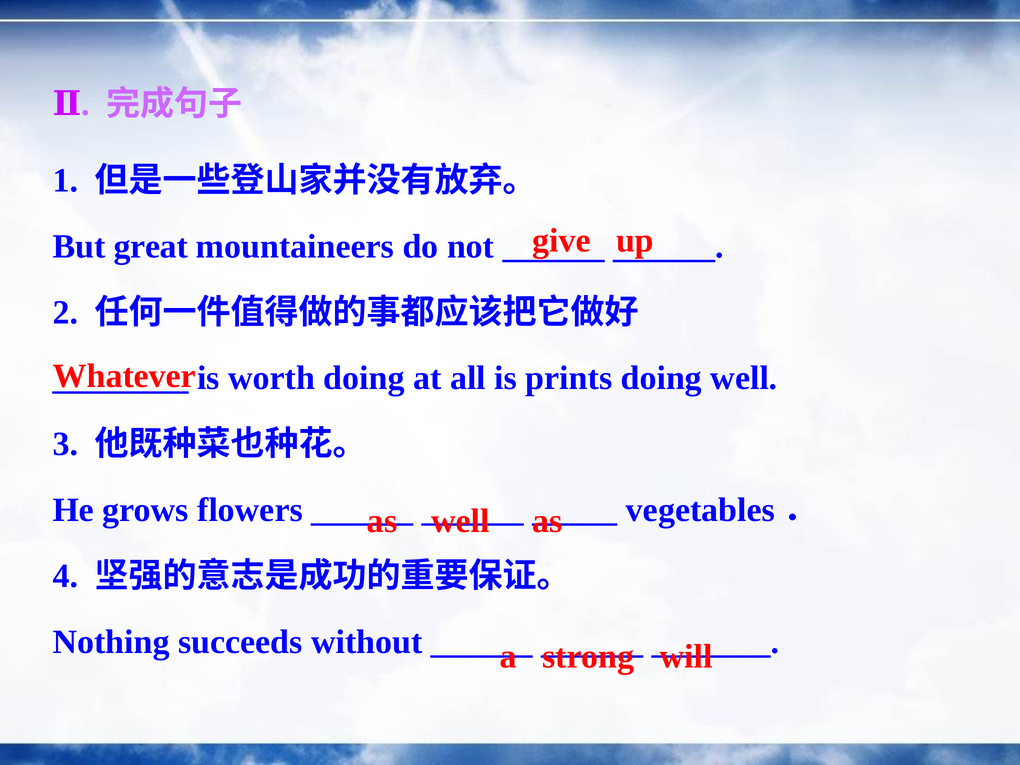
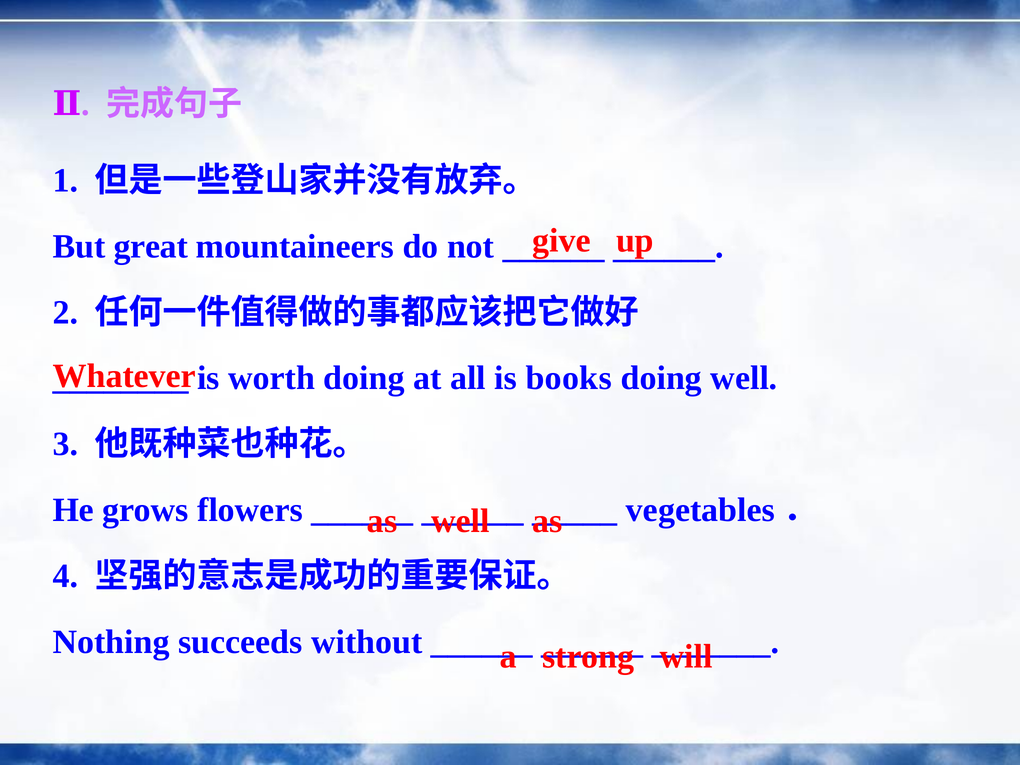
prints: prints -> books
